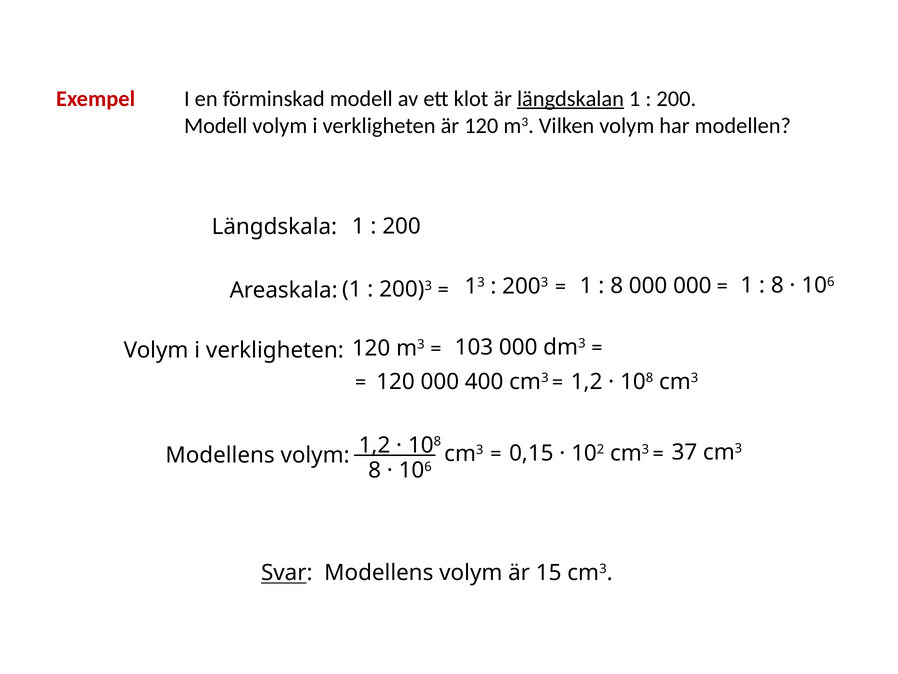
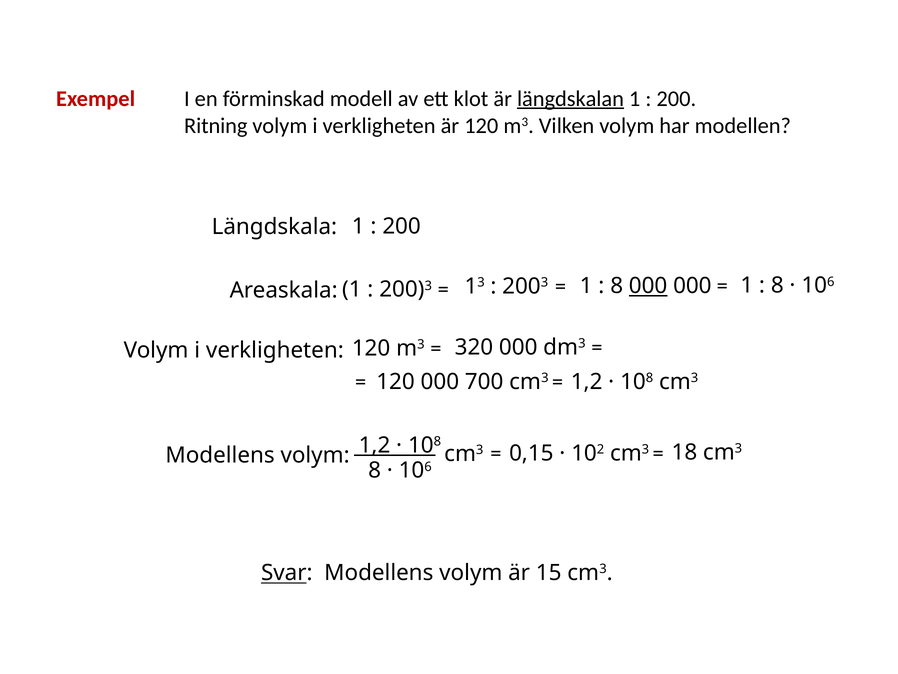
Modell at (216, 126): Modell -> Ritning
000 at (648, 286) underline: none -> present
103: 103 -> 320
400: 400 -> 700
37: 37 -> 18
